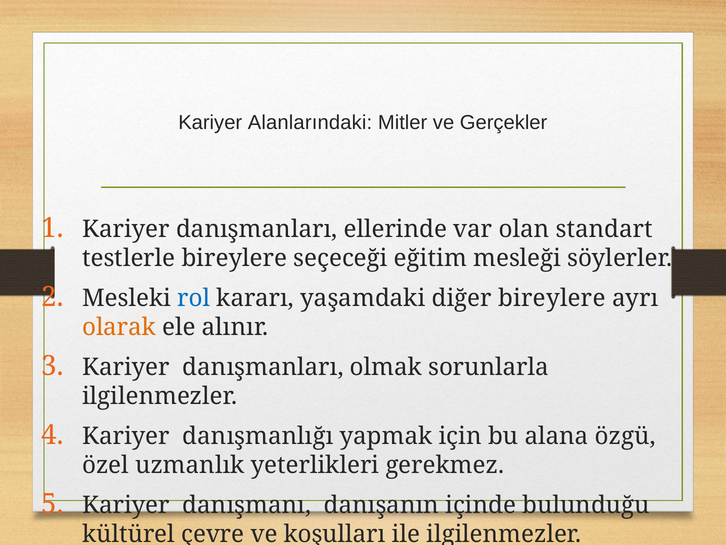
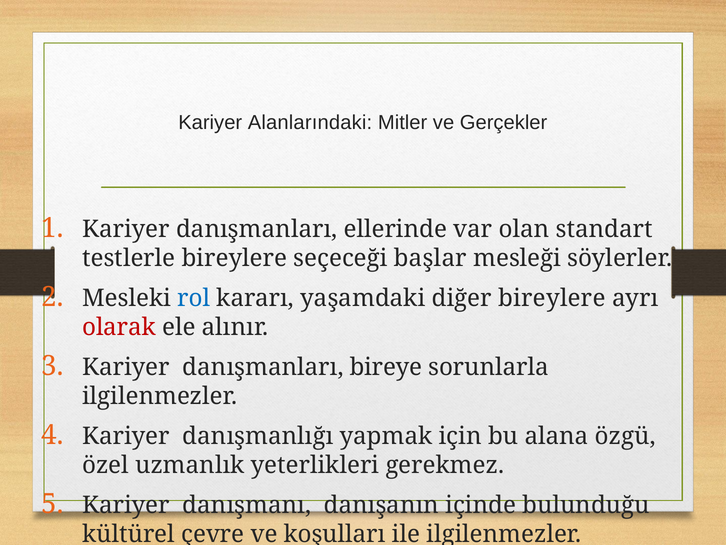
eğitim: eğitim -> başlar
olarak colour: orange -> red
olmak: olmak -> bireye
